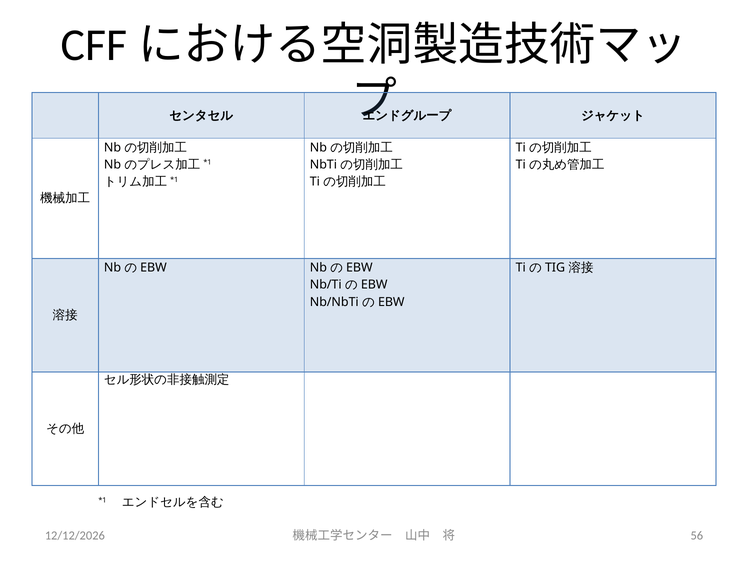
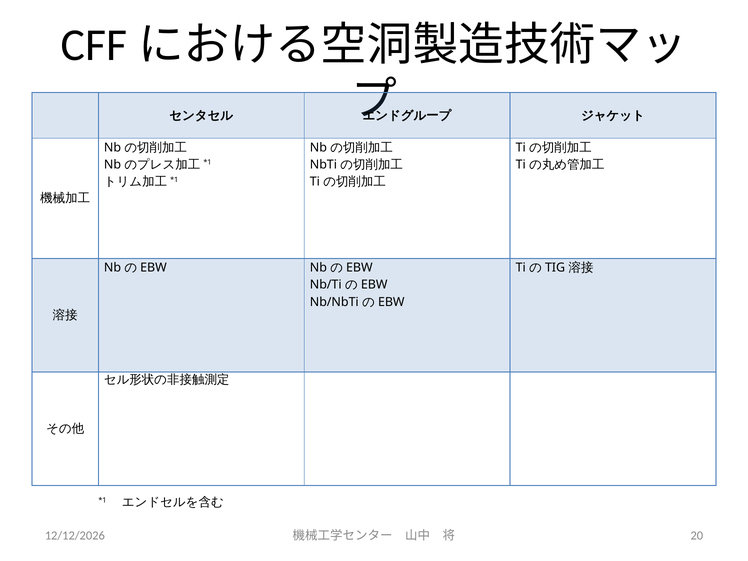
56: 56 -> 20
